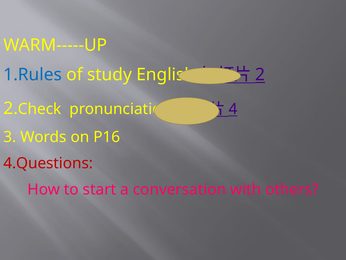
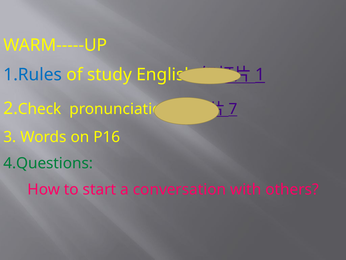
2 at (260, 74): 2 -> 1
4: 4 -> 7
4.Questions colour: red -> green
